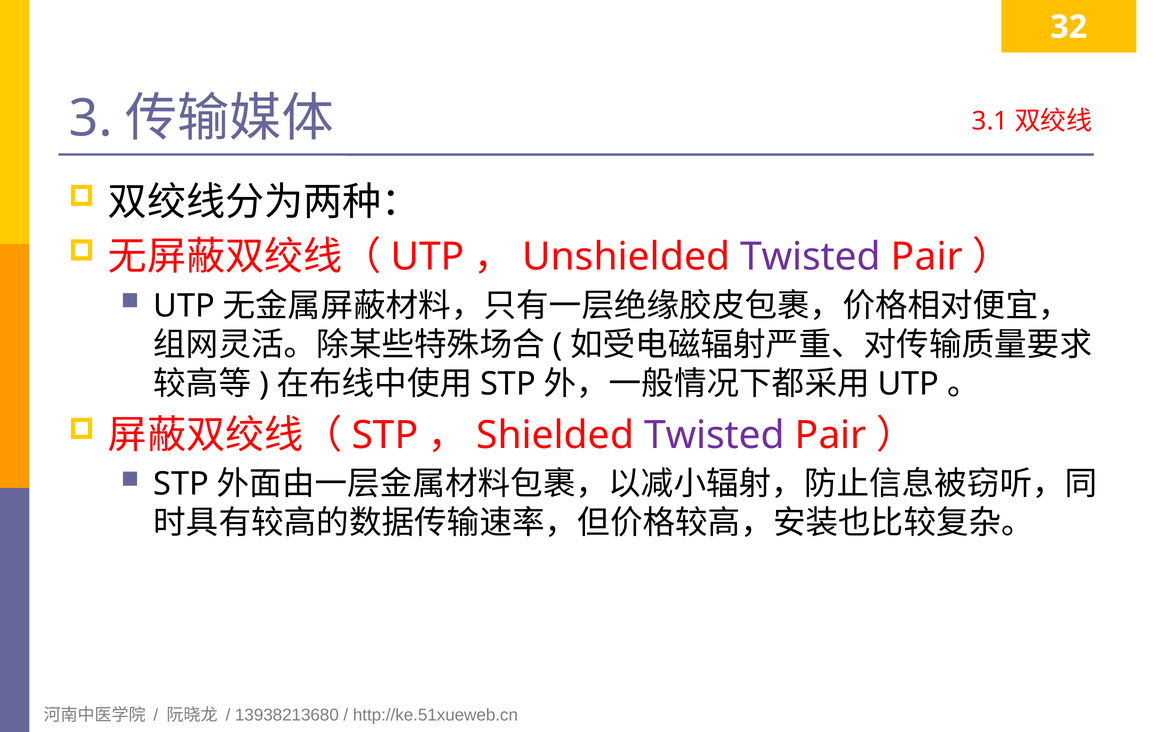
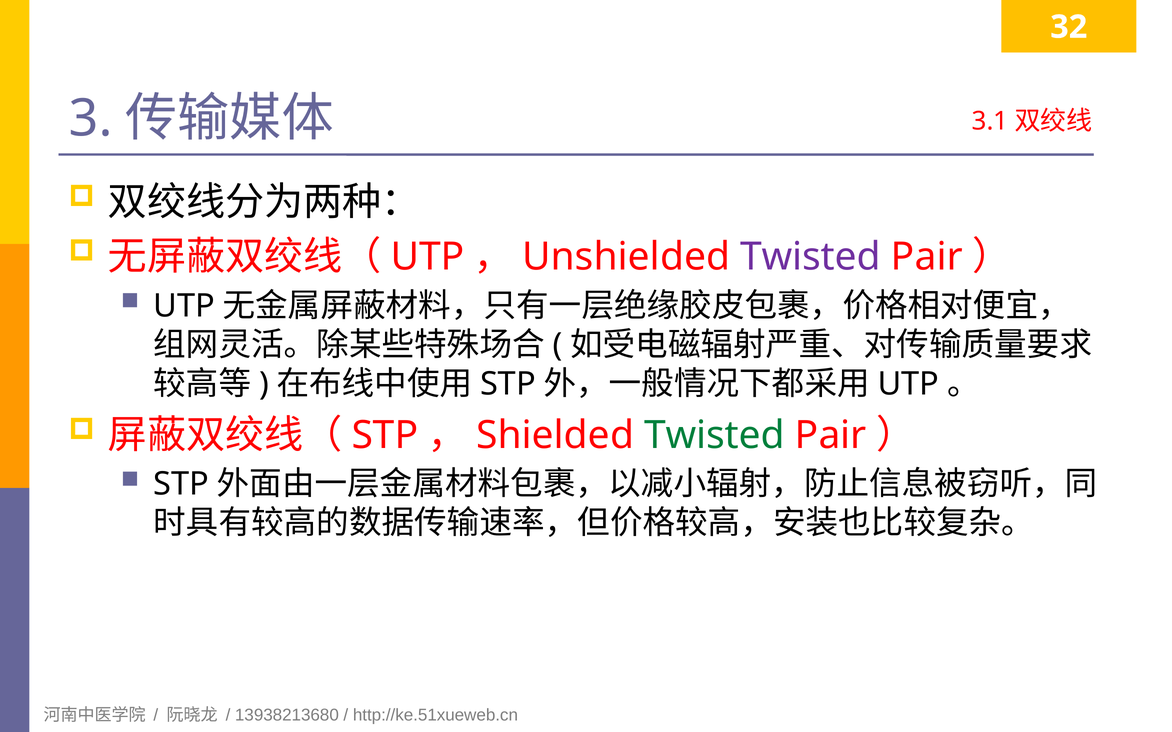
Twisted at (715, 435) colour: purple -> green
